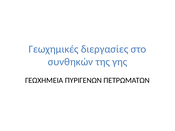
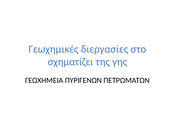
συνθηκών: συνθηκών -> σχηματίζει
